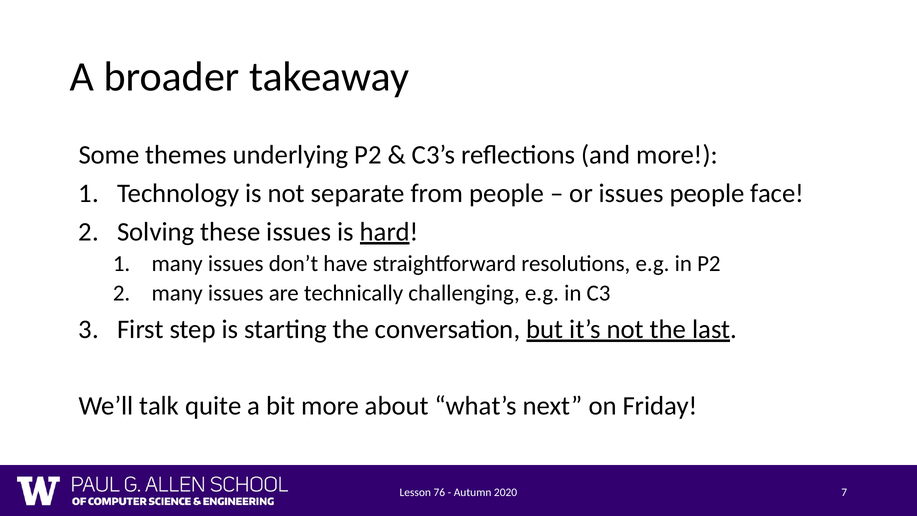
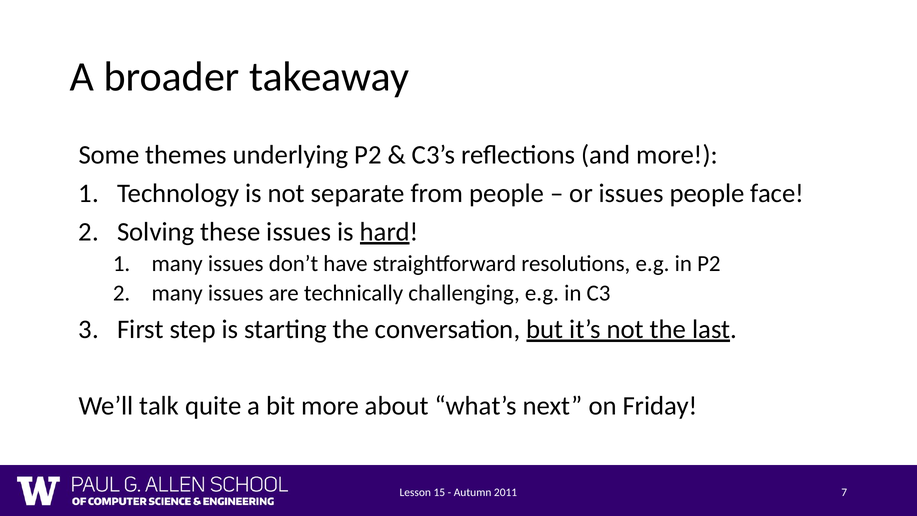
76: 76 -> 15
2020: 2020 -> 2011
